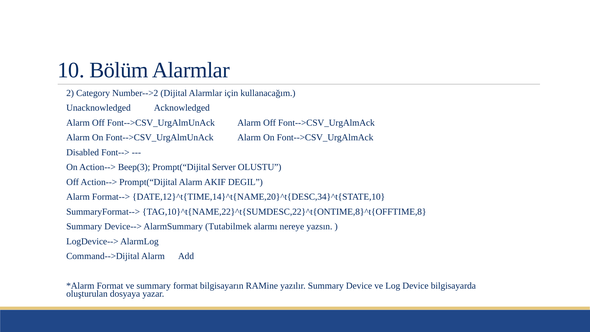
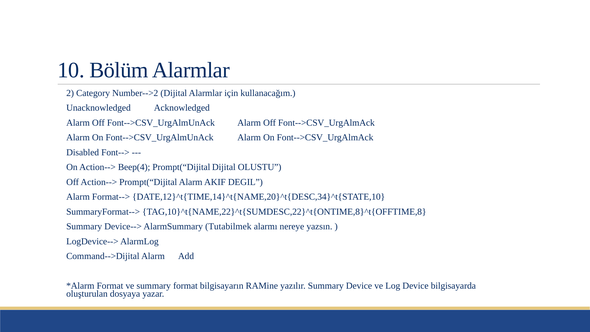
Beep(3: Beep(3 -> Beep(4
Prompt(“Dijital Server: Server -> Dijital
